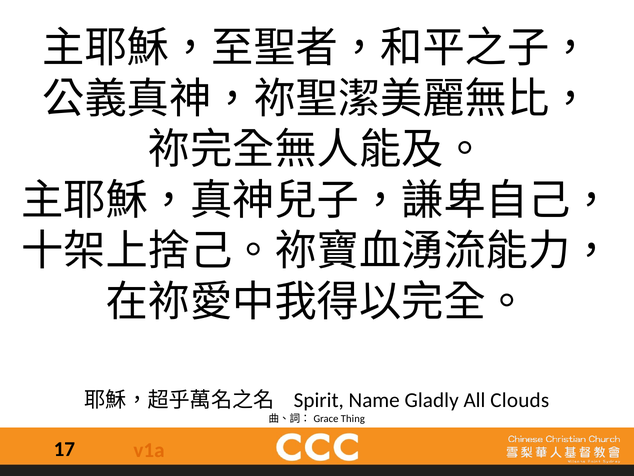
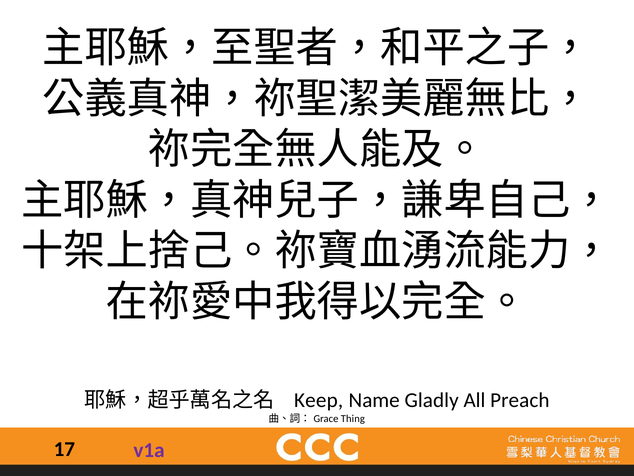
Spirit: Spirit -> Keep
Clouds: Clouds -> Preach
v1a colour: orange -> purple
